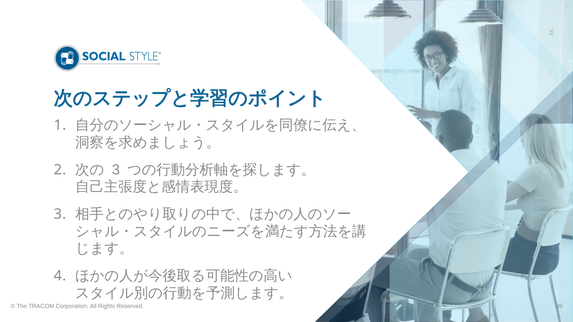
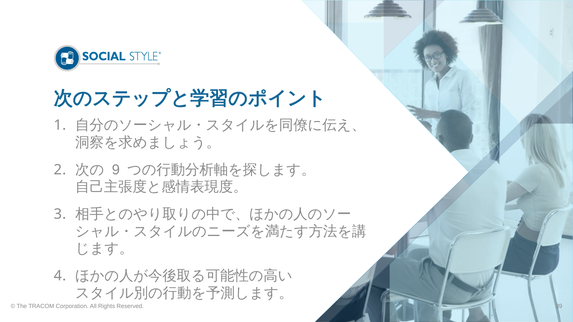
3 at (116, 170): 3 -> 9
